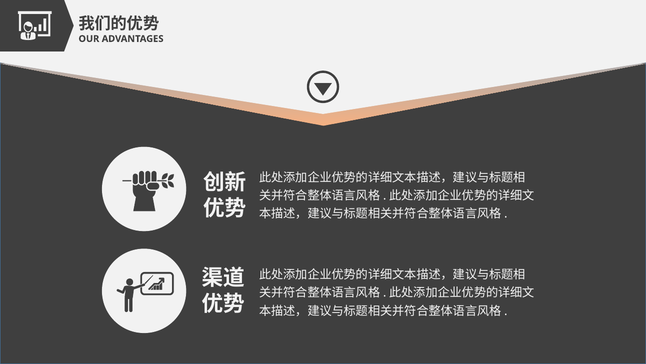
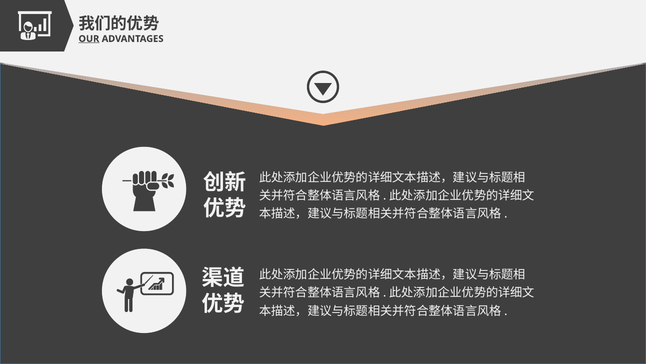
OUR underline: none -> present
